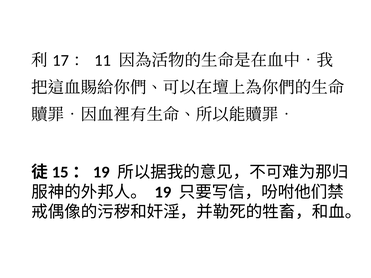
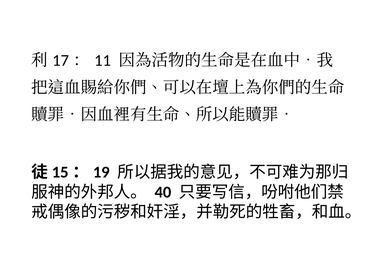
19: 19 -> 40
